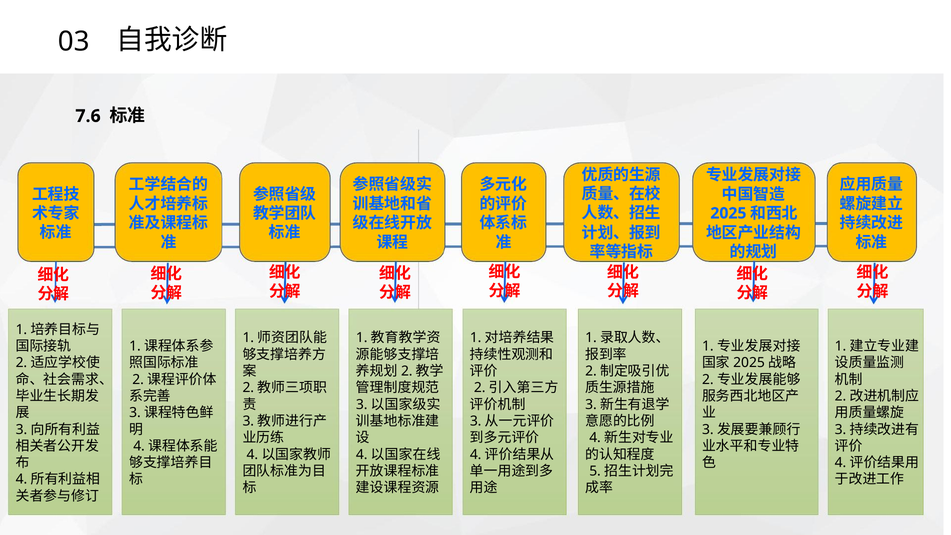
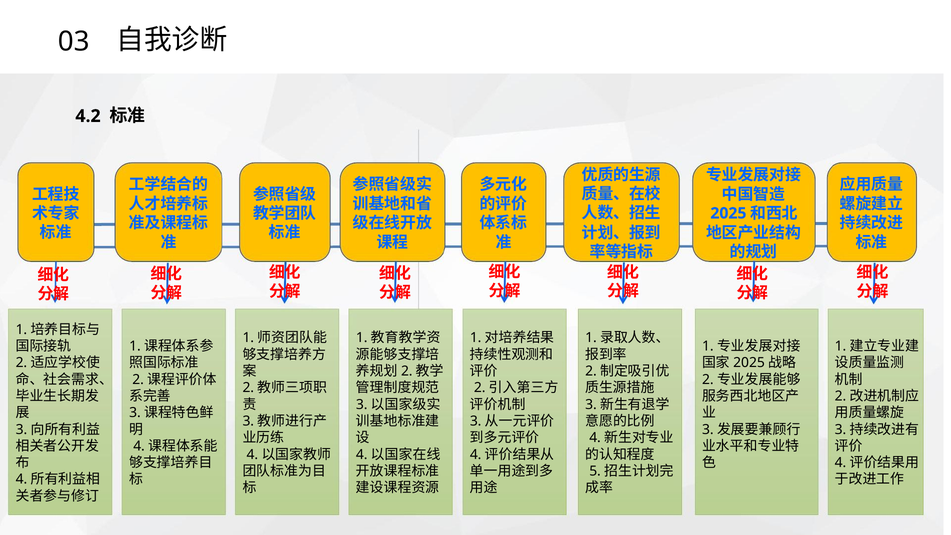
7.6: 7.6 -> 4.2
